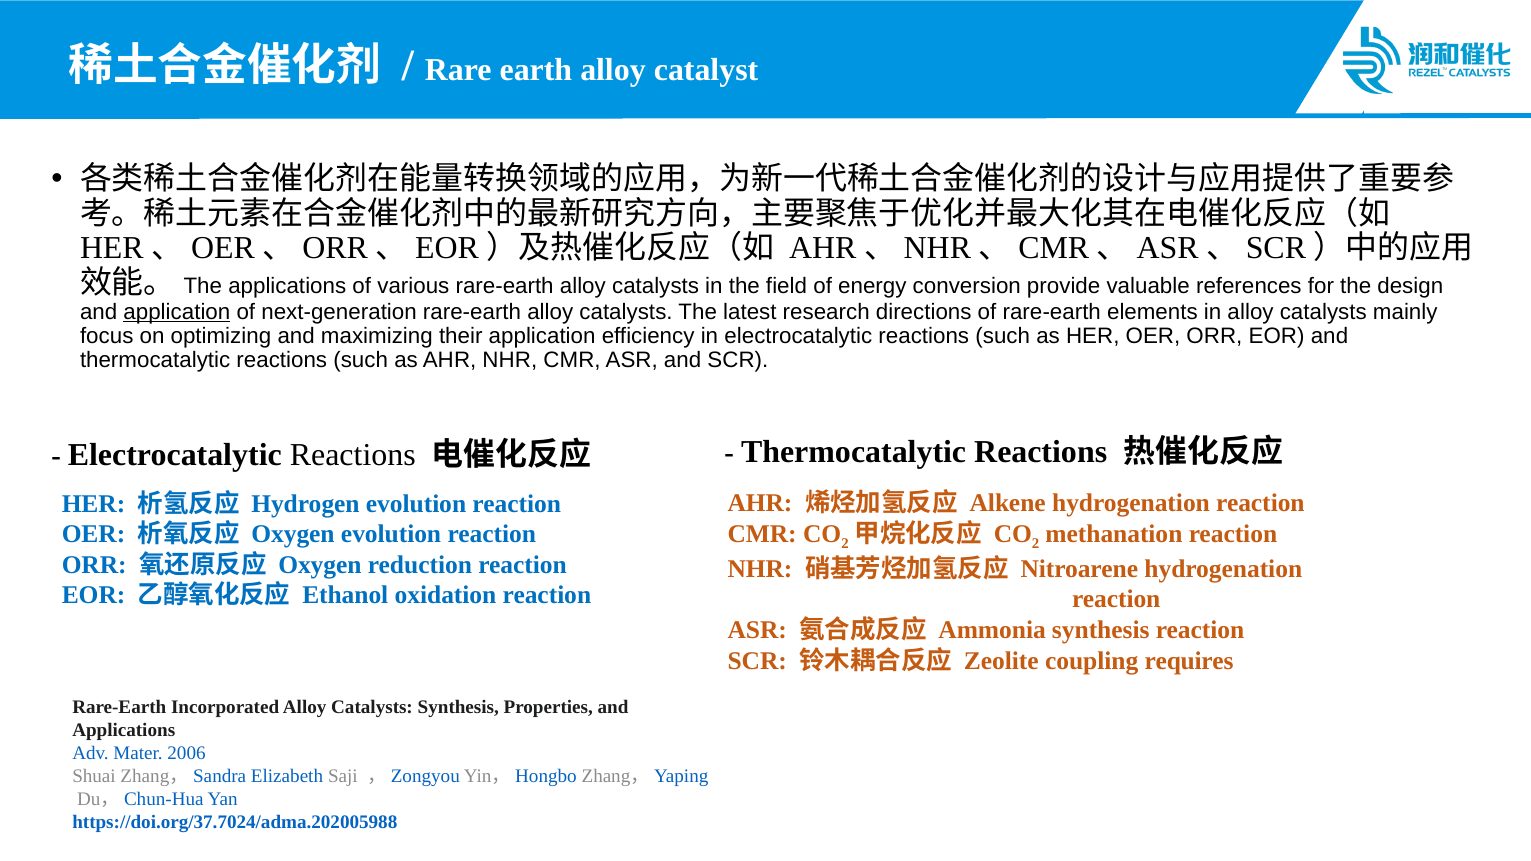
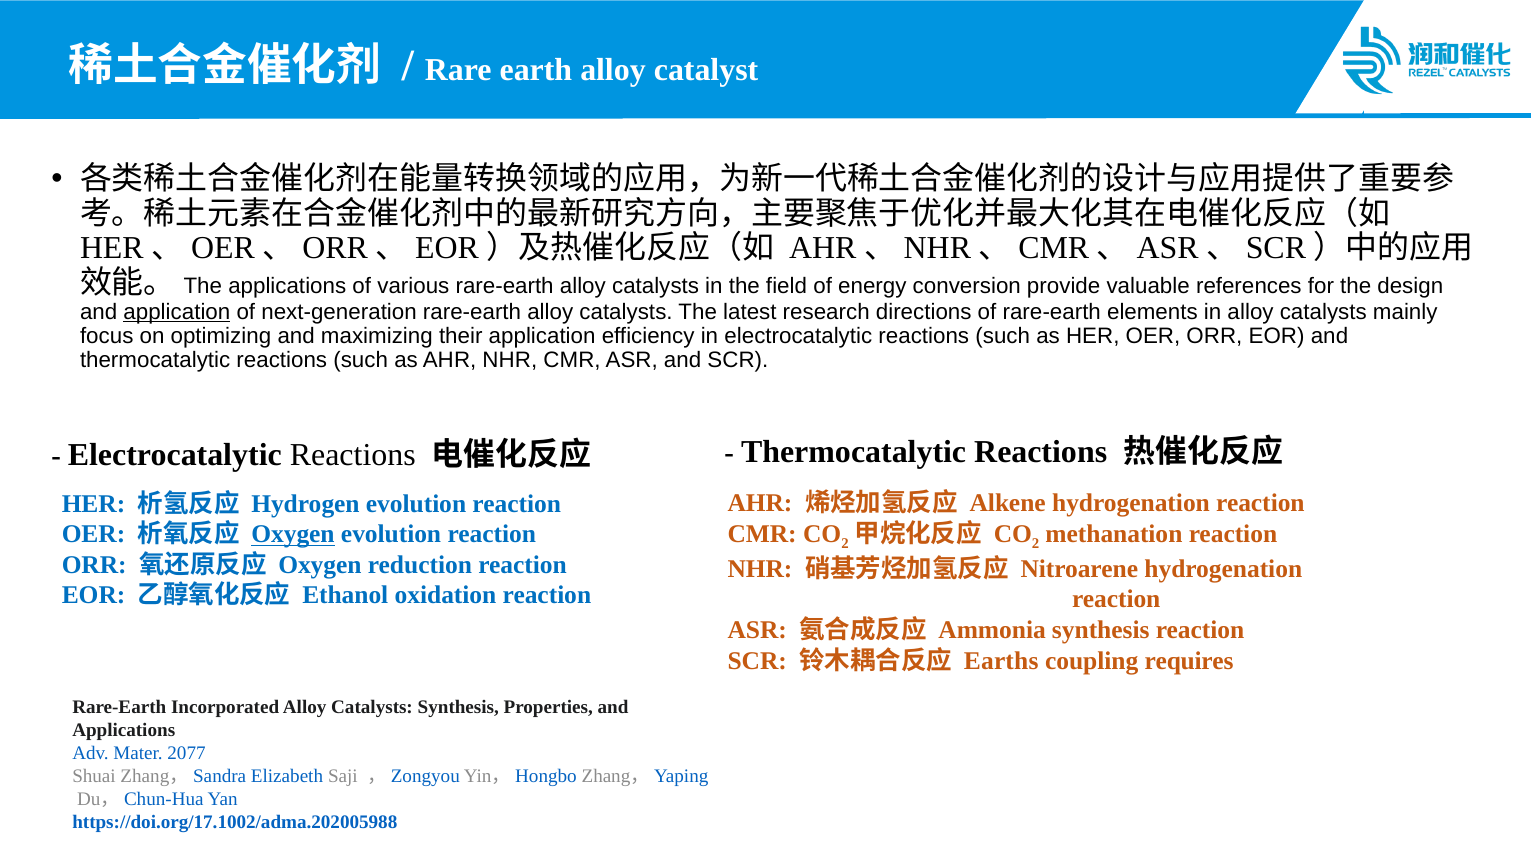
Oxygen at (293, 534) underline: none -> present
Zeolite: Zeolite -> Earths
2006: 2006 -> 2077
https://doi.org/37.7024/adma.202005988: https://doi.org/37.7024/adma.202005988 -> https://doi.org/17.1002/adma.202005988
